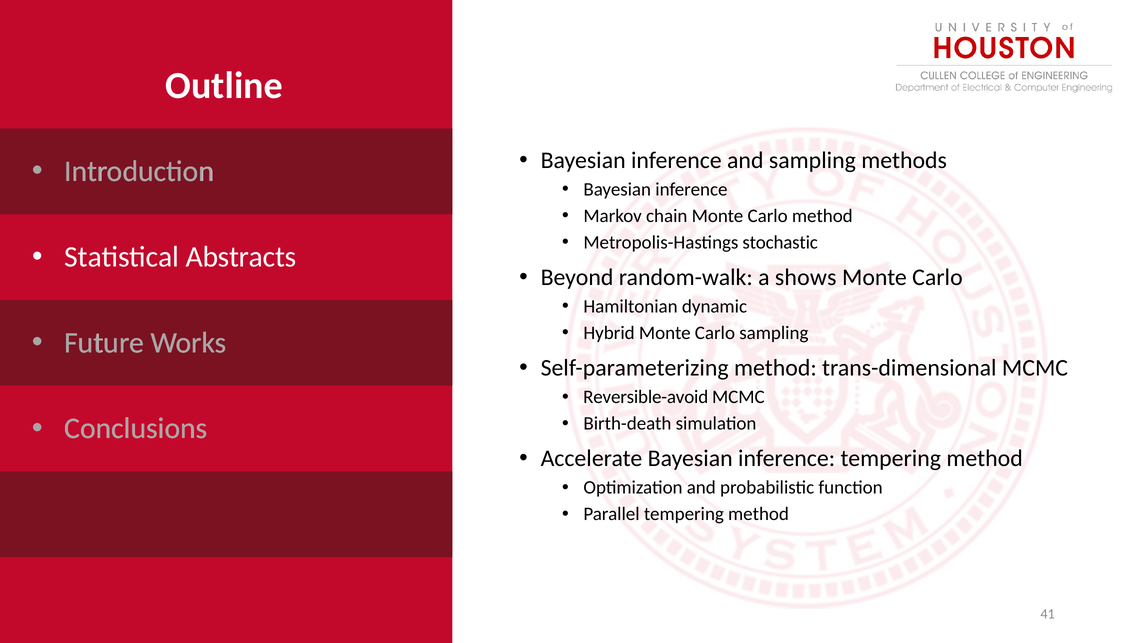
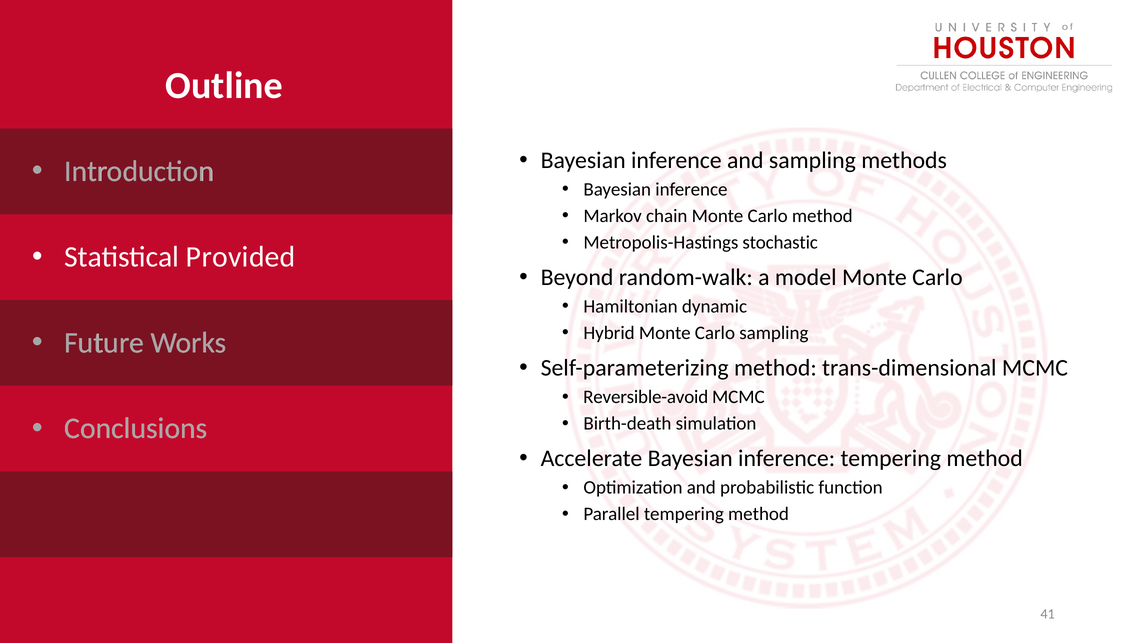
Abstracts: Abstracts -> Provided
shows: shows -> model
